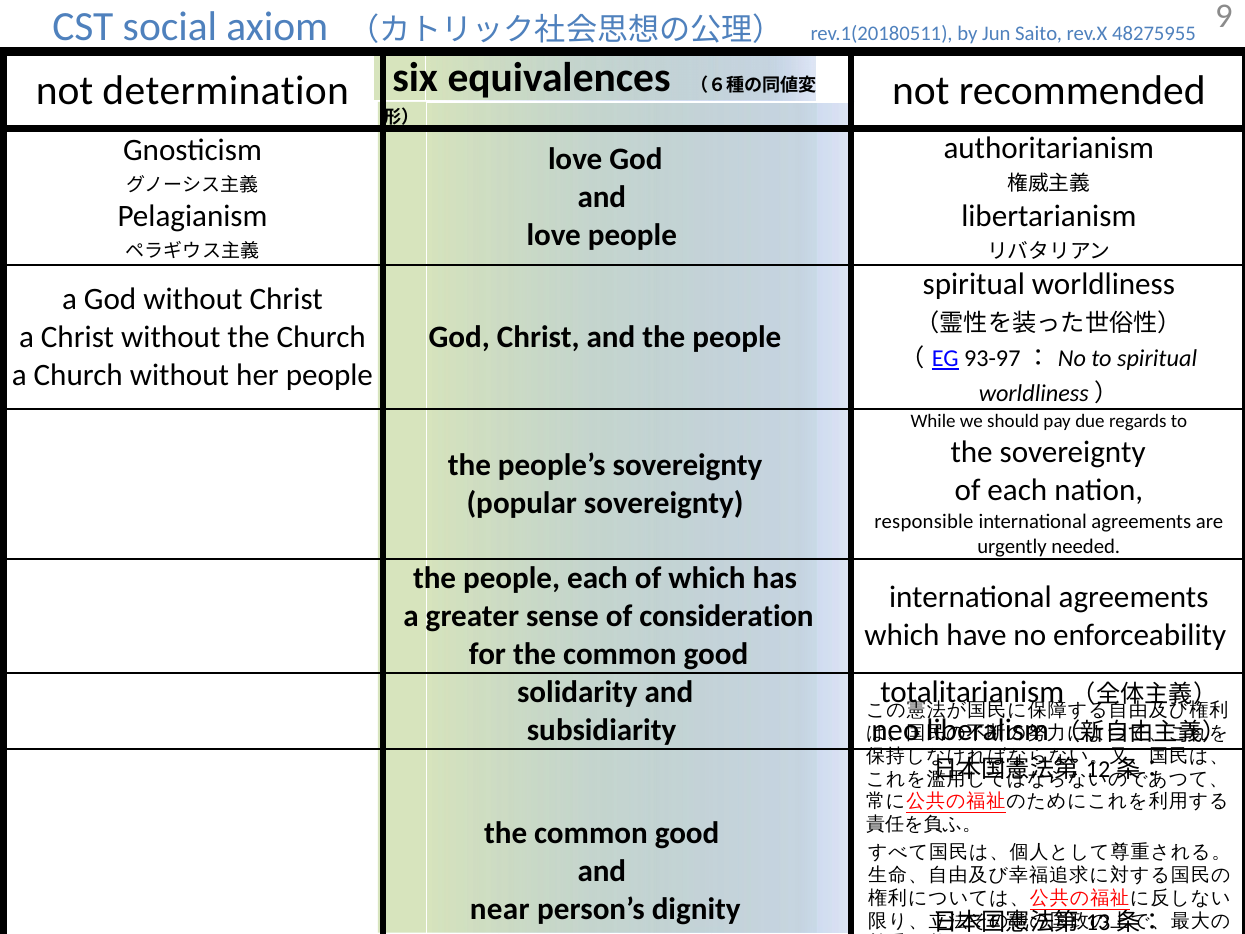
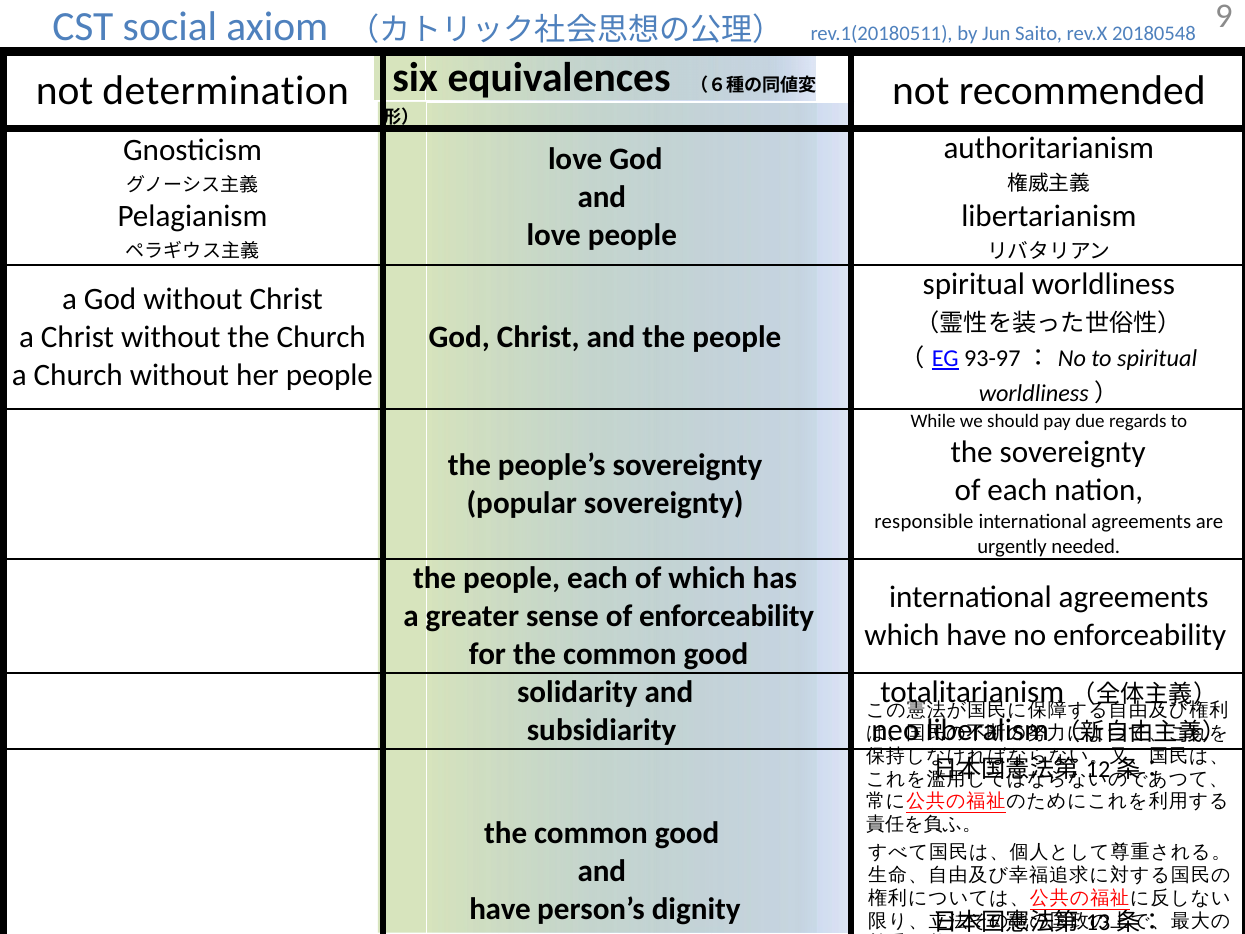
48275955: 48275955 -> 20180548
of consideration: consideration -> enforceability
near at (500, 909): near -> have
